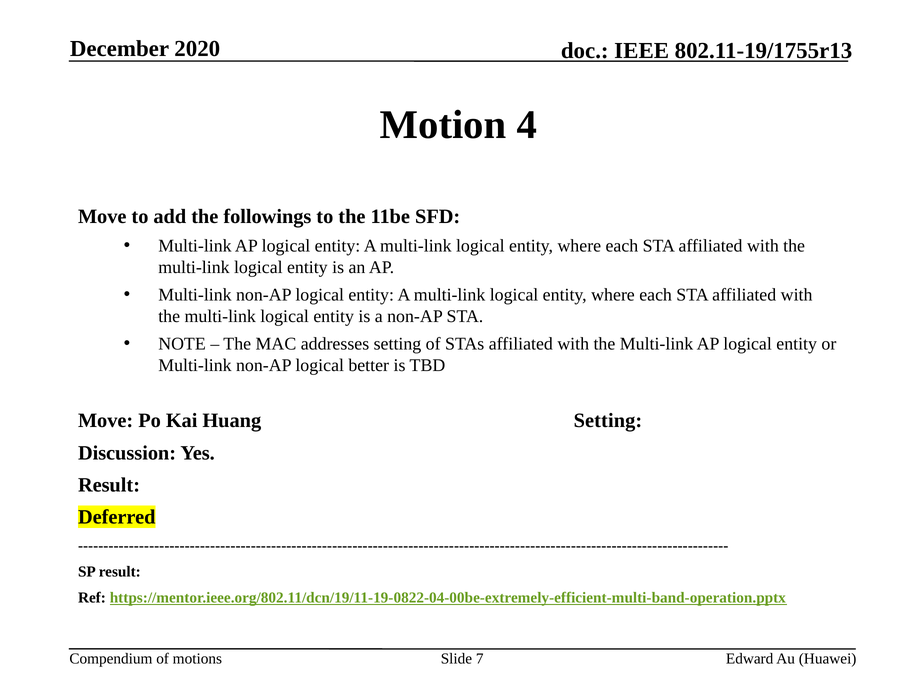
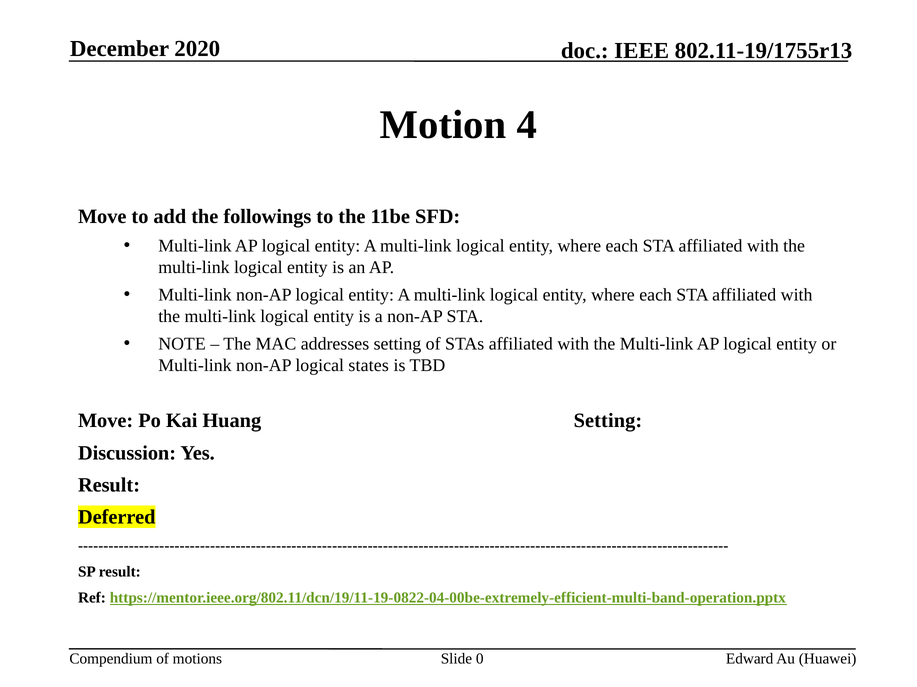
better: better -> states
7: 7 -> 0
